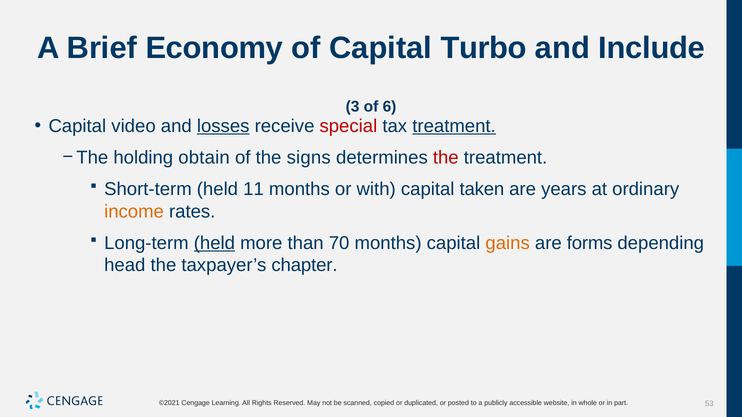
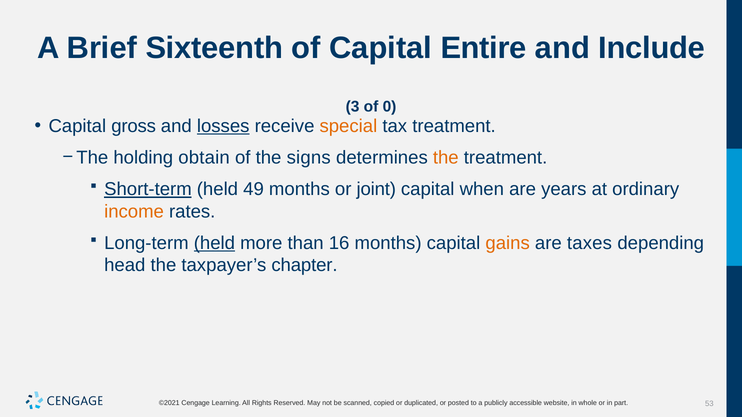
Economy: Economy -> Sixteenth
Turbo: Turbo -> Entire
6: 6 -> 0
video: video -> gross
special colour: red -> orange
treatment at (454, 126) underline: present -> none
the at (446, 158) colour: red -> orange
Short-term underline: none -> present
11: 11 -> 49
with: with -> joint
taken: taken -> when
70: 70 -> 16
forms: forms -> taxes
